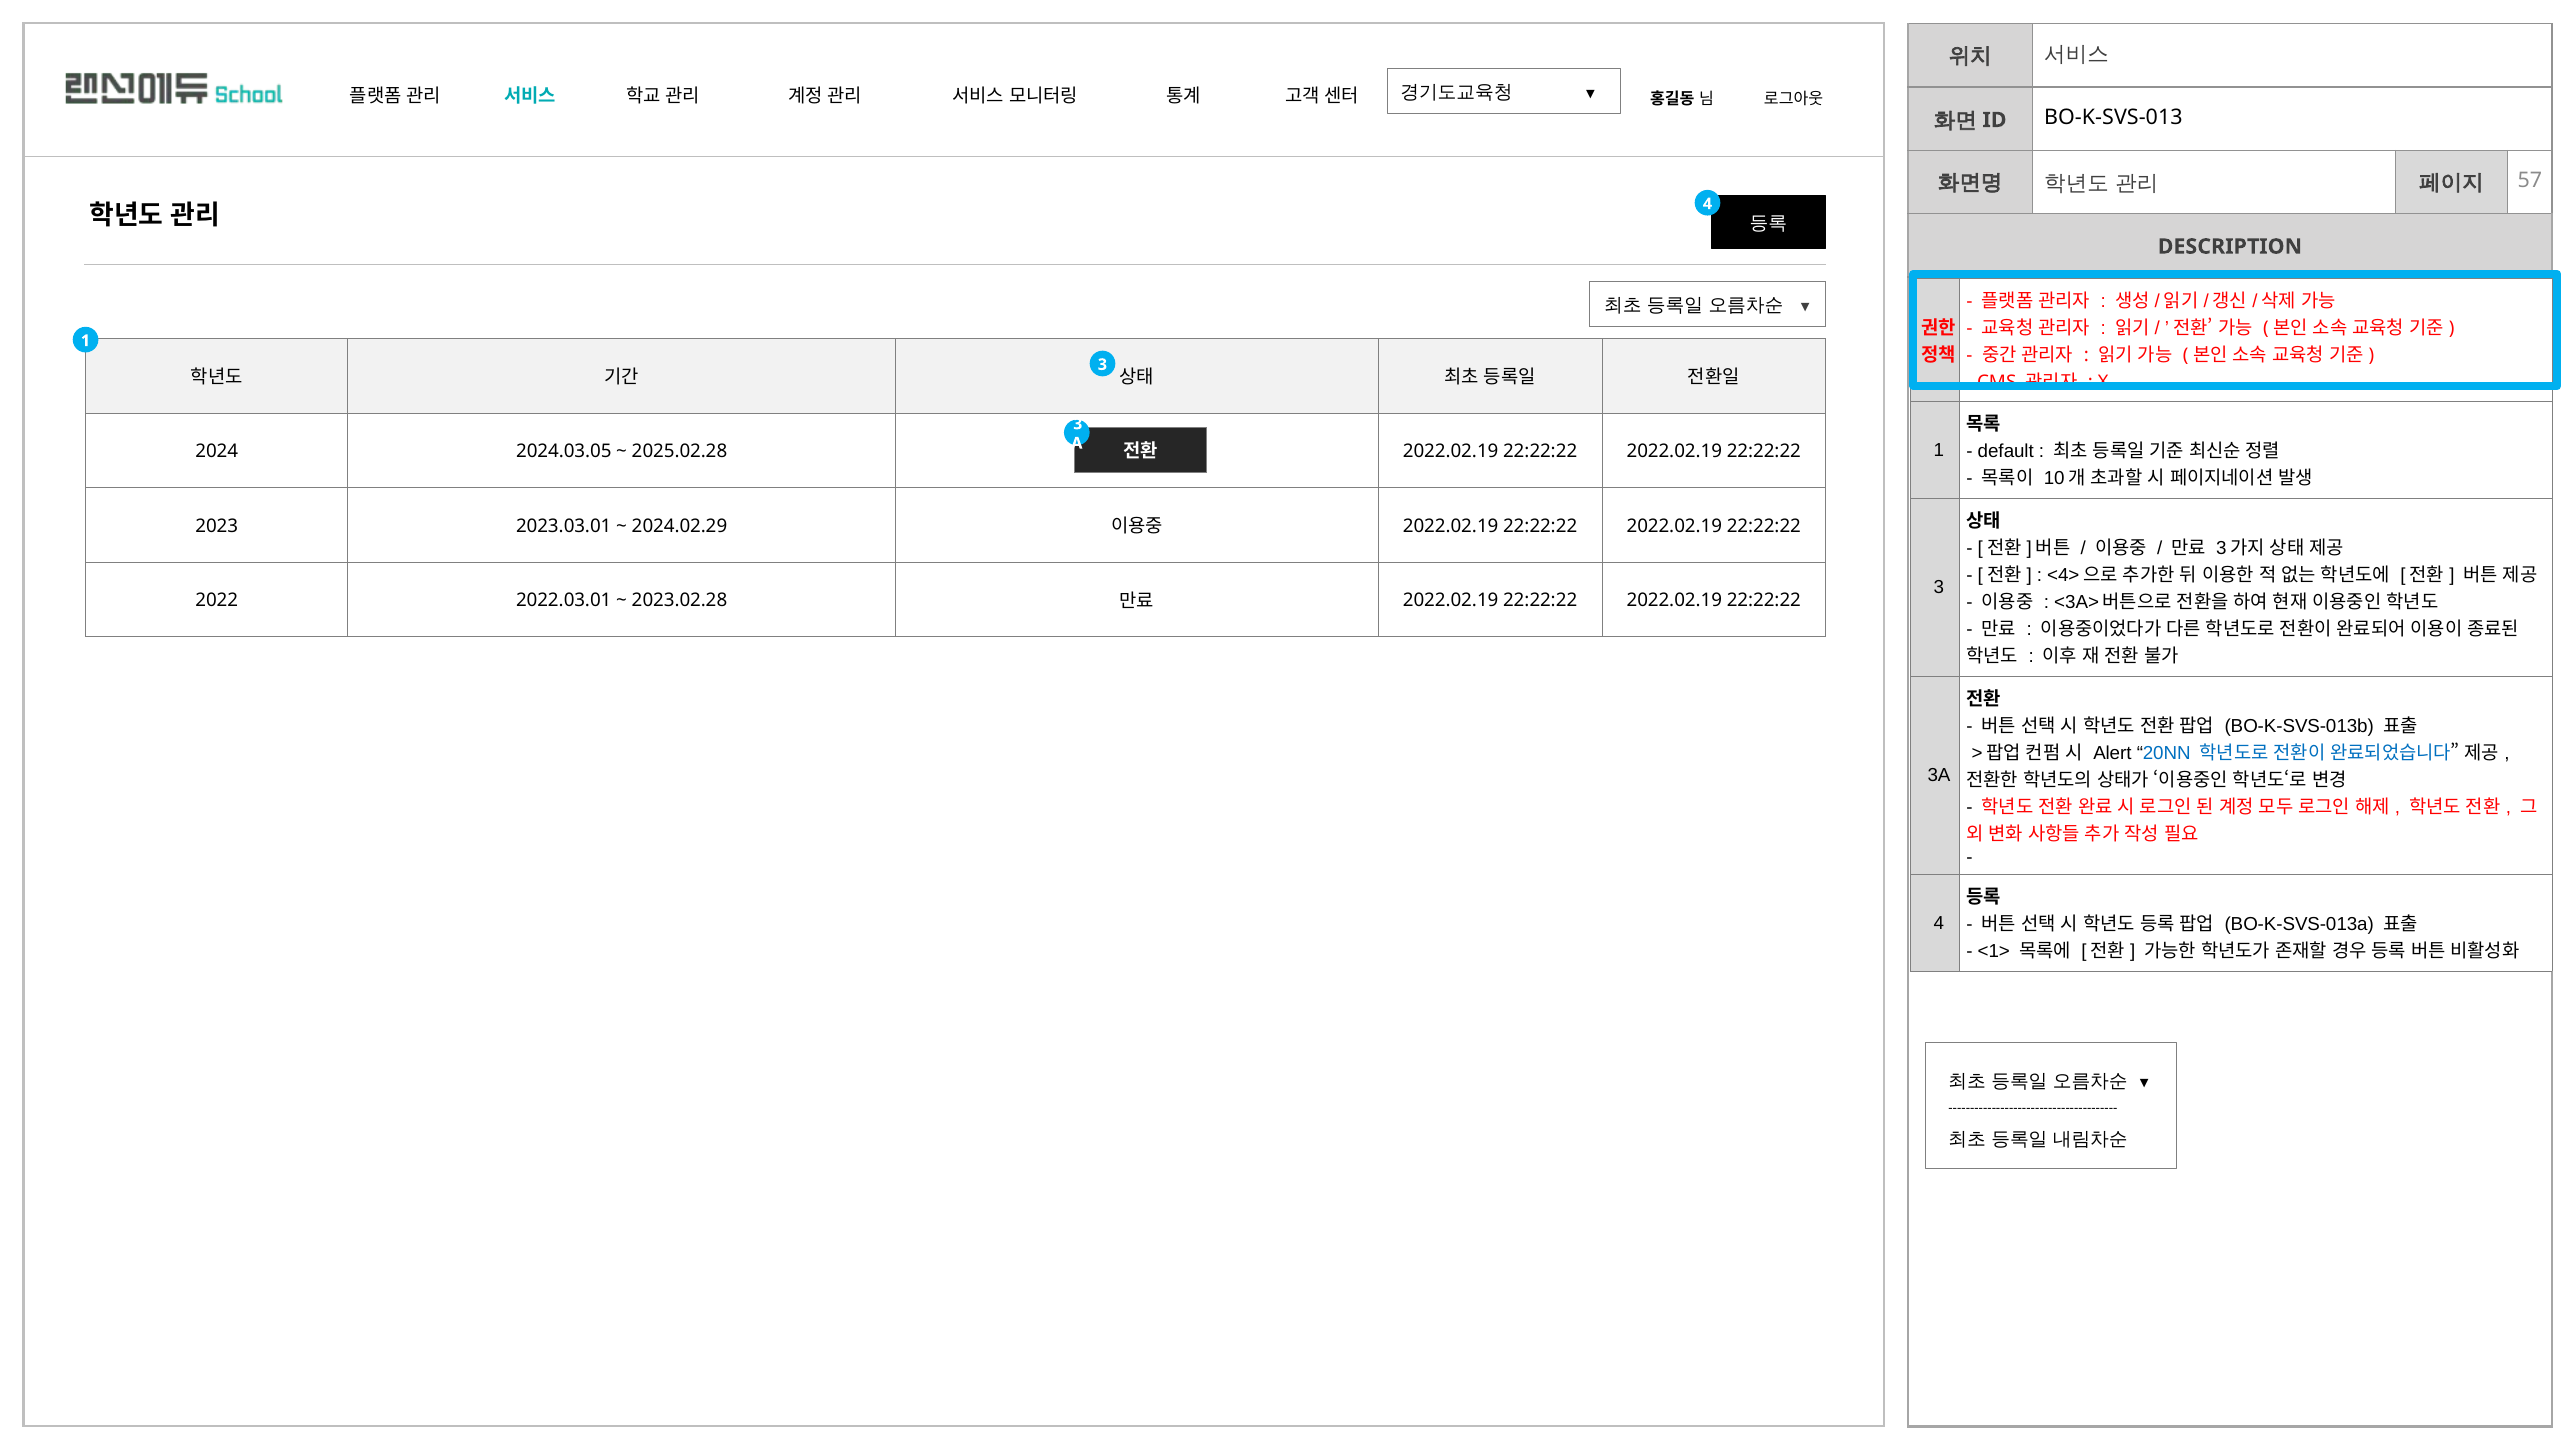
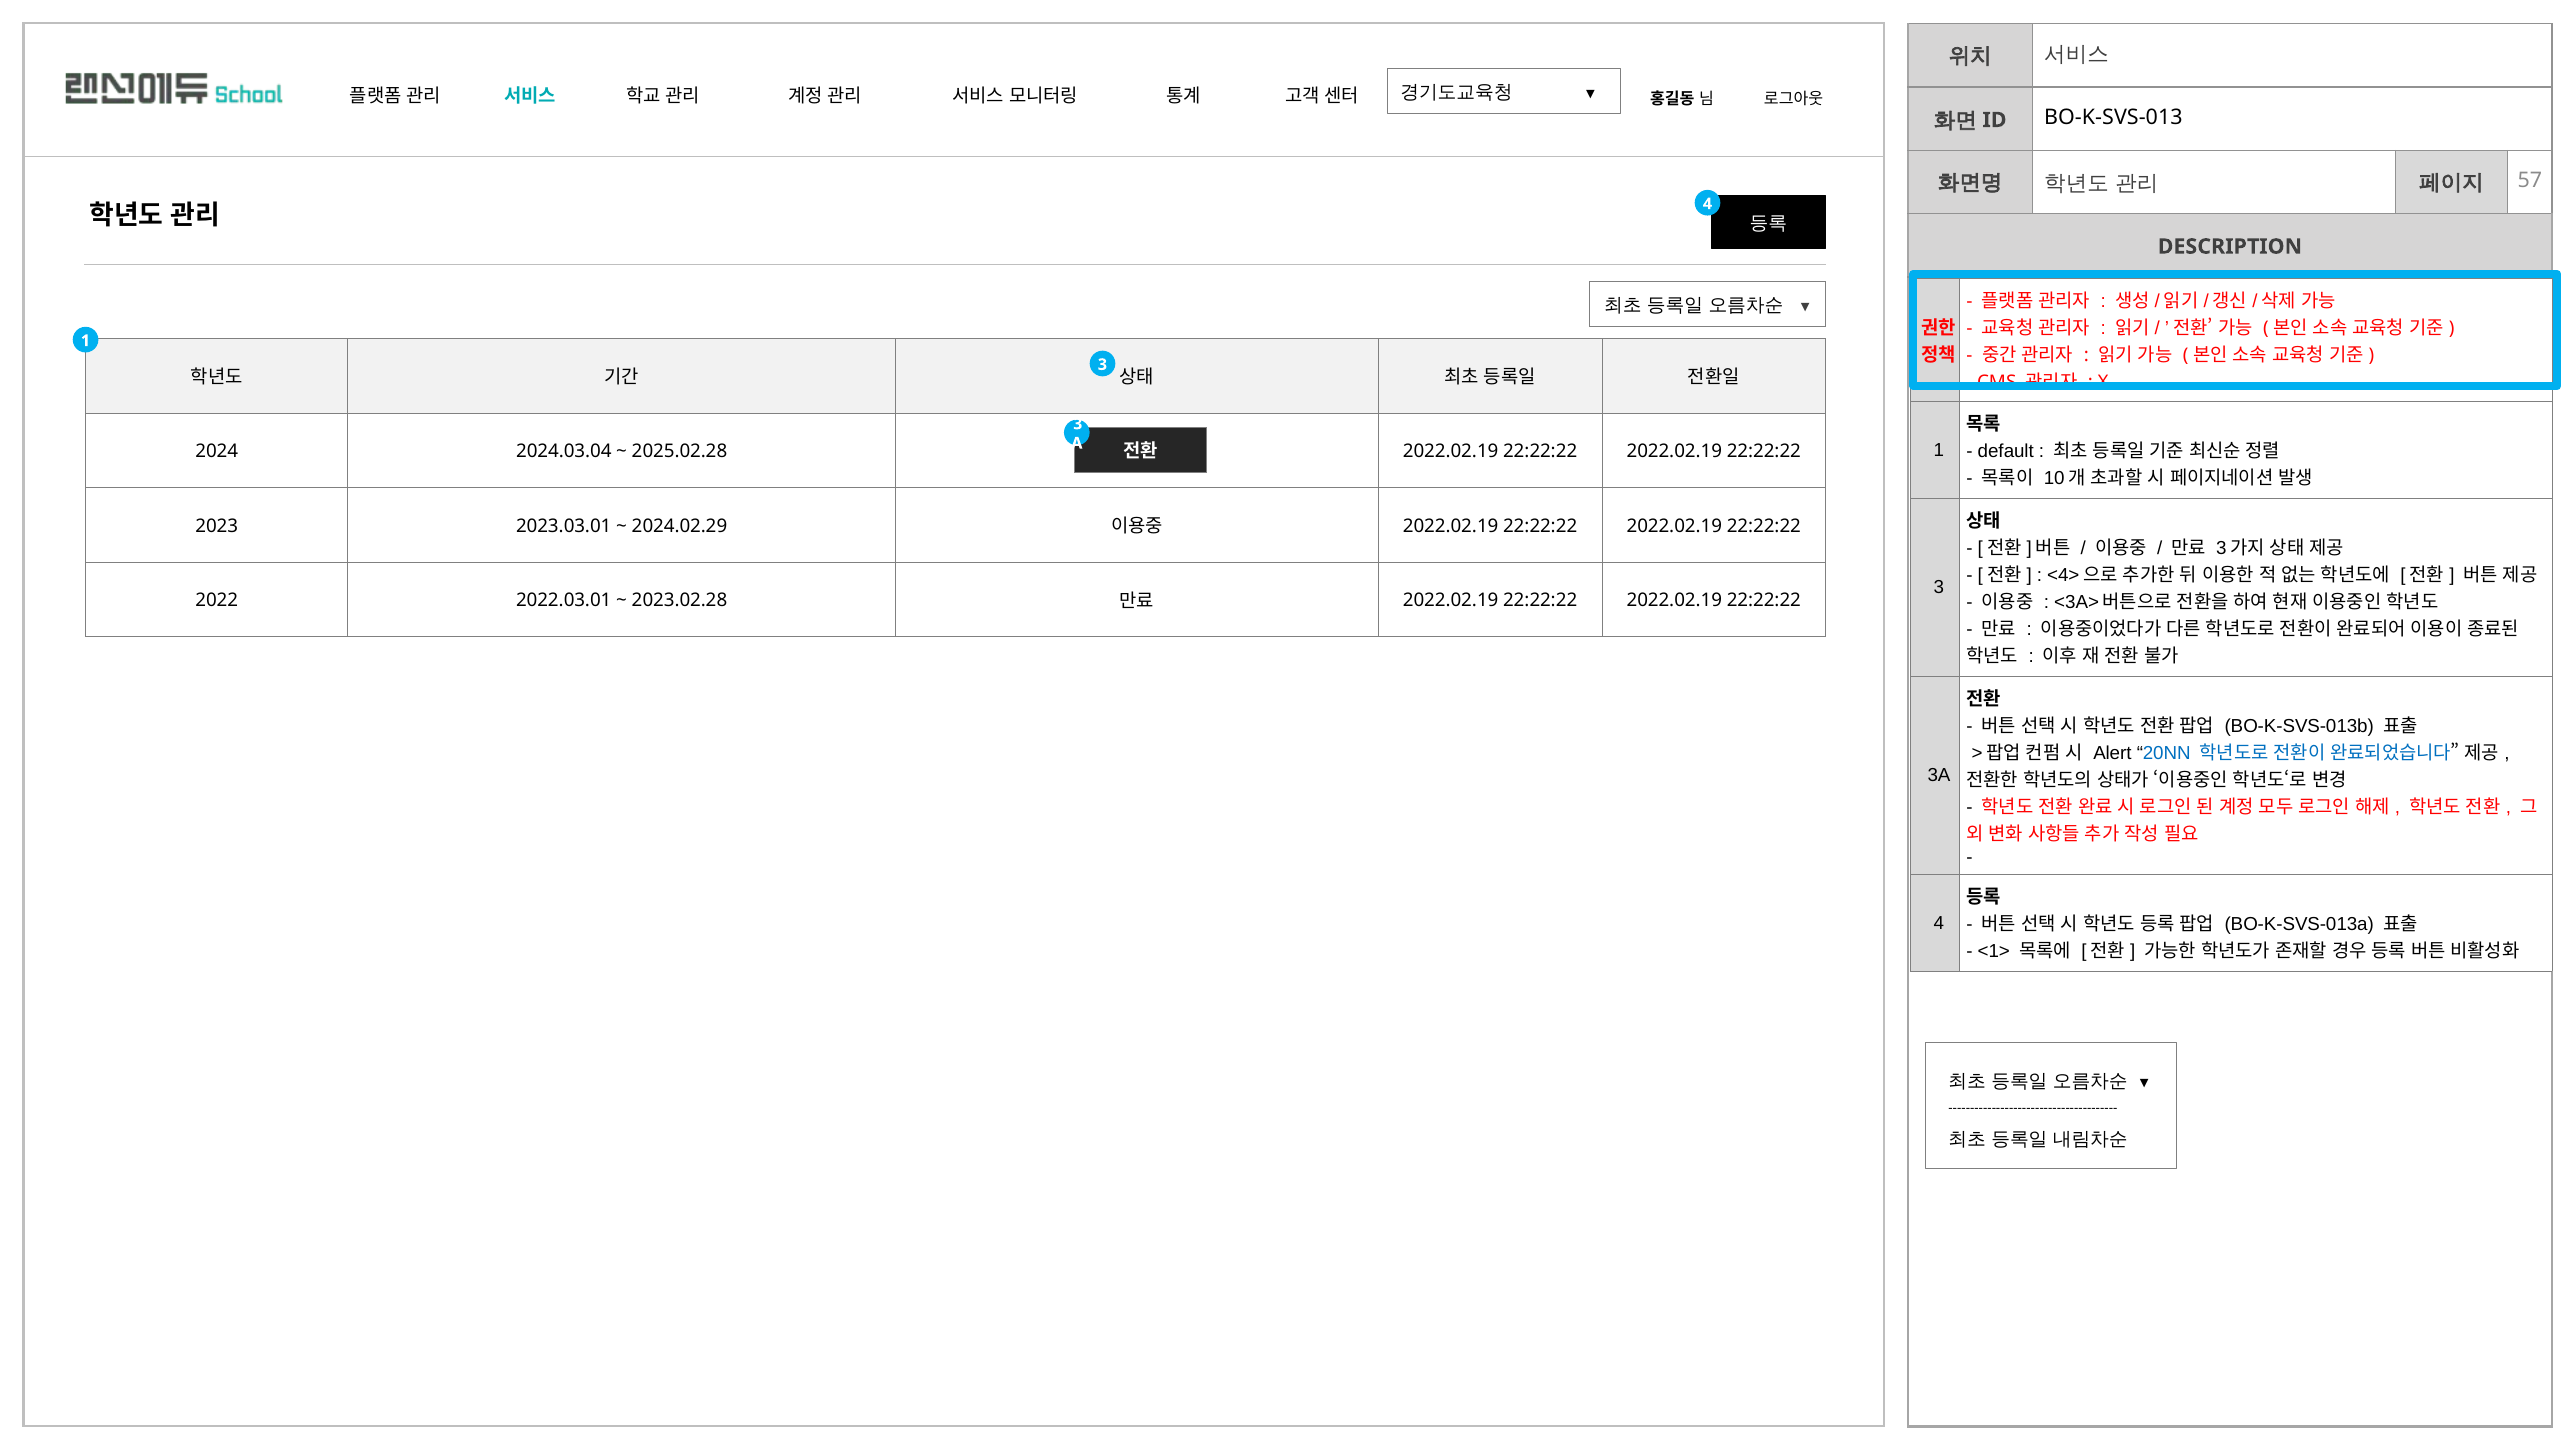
2024.03.05: 2024.03.05 -> 2024.03.04
